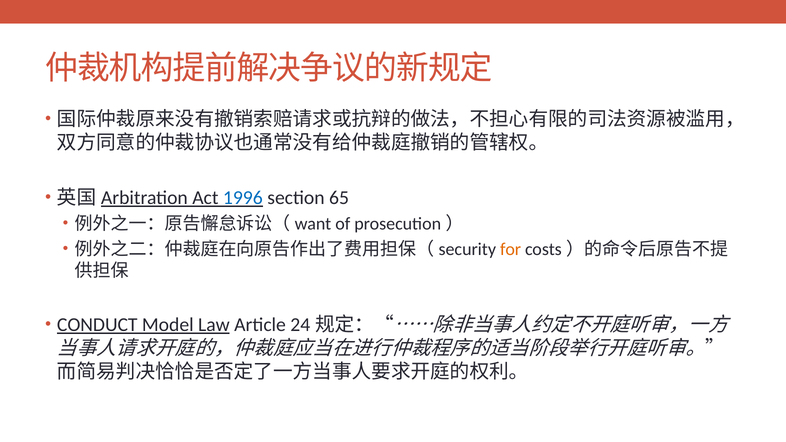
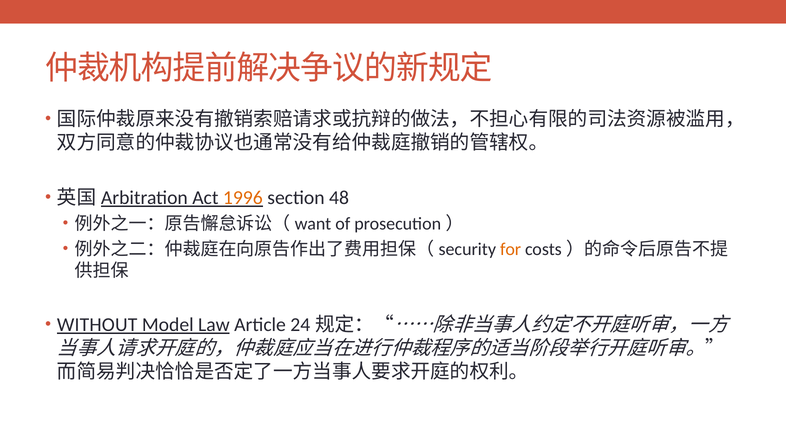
1996 colour: blue -> orange
65: 65 -> 48
CONDUCT: CONDUCT -> WITHOUT
